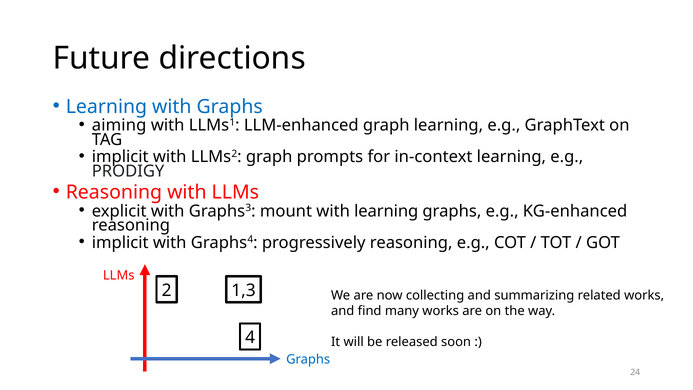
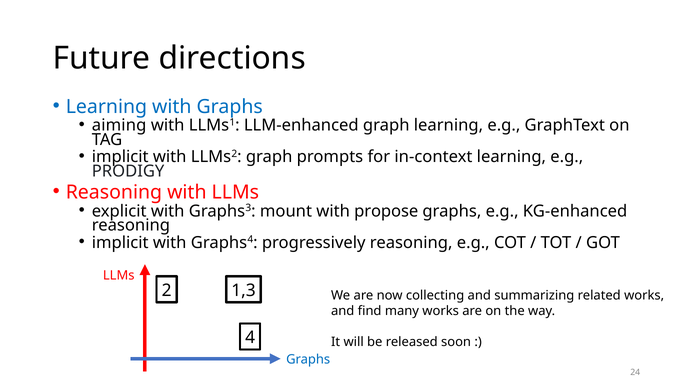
with learning: learning -> propose
